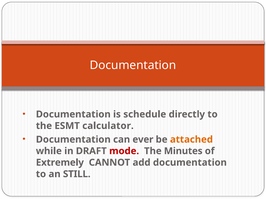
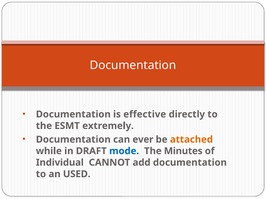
schedule: schedule -> effective
calculator: calculator -> extremely
mode colour: red -> blue
Extremely: Extremely -> Individual
STILL: STILL -> USED
